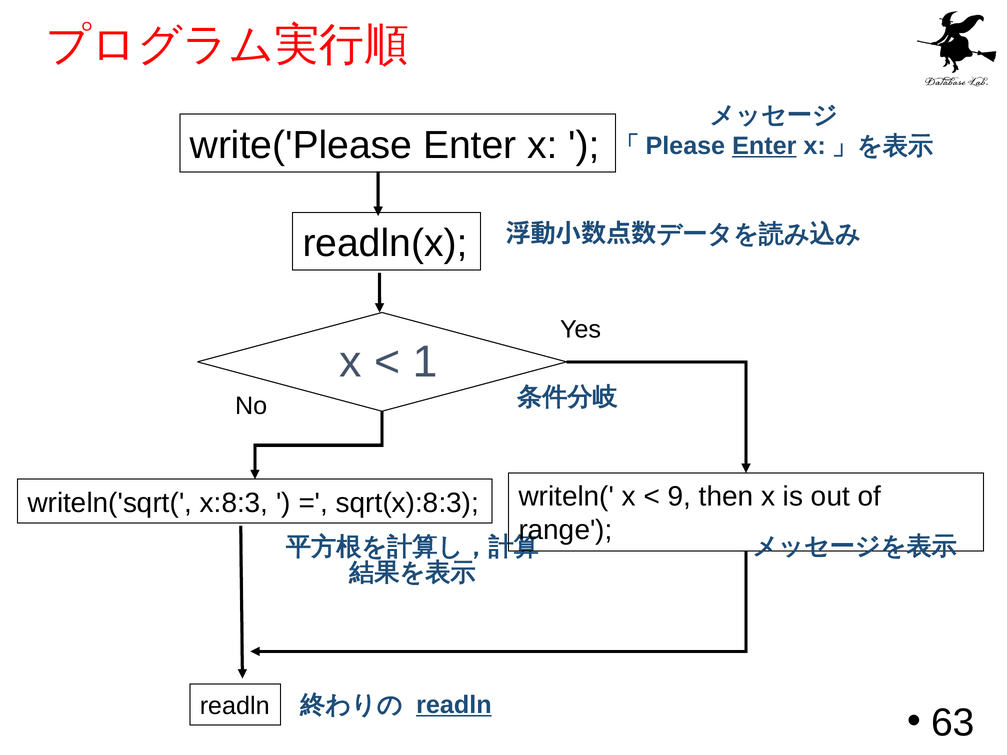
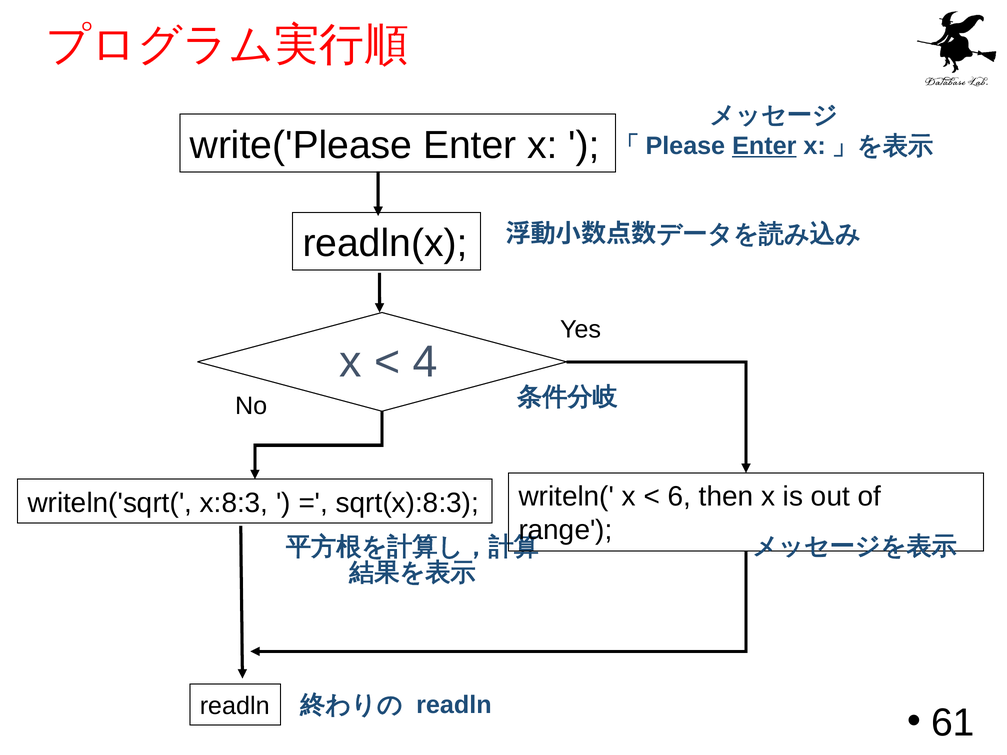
1: 1 -> 4
9: 9 -> 6
readln at (454, 705) underline: present -> none
63: 63 -> 61
